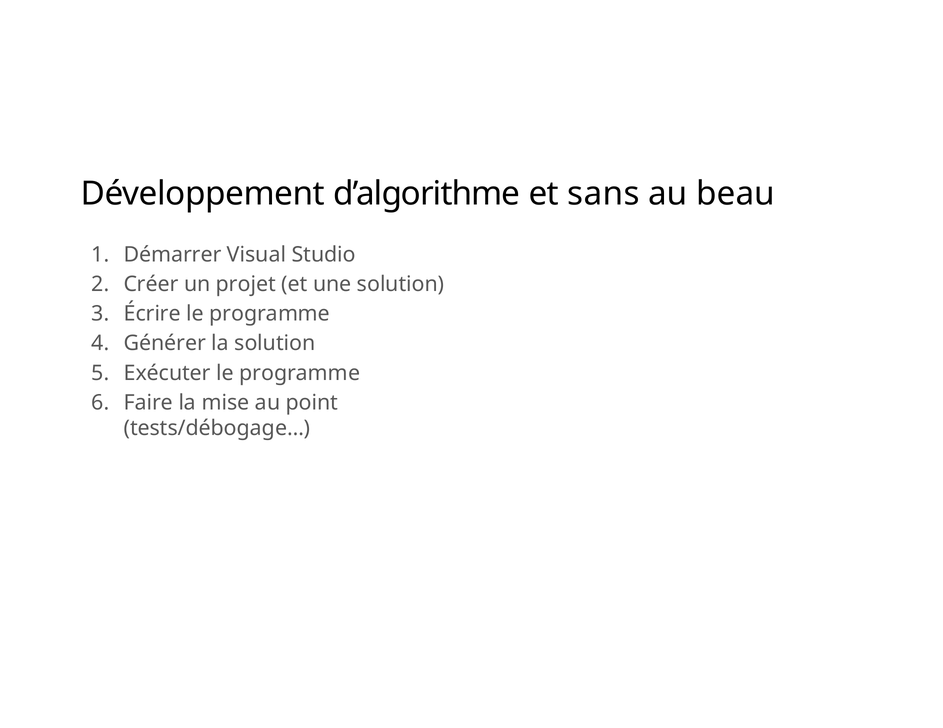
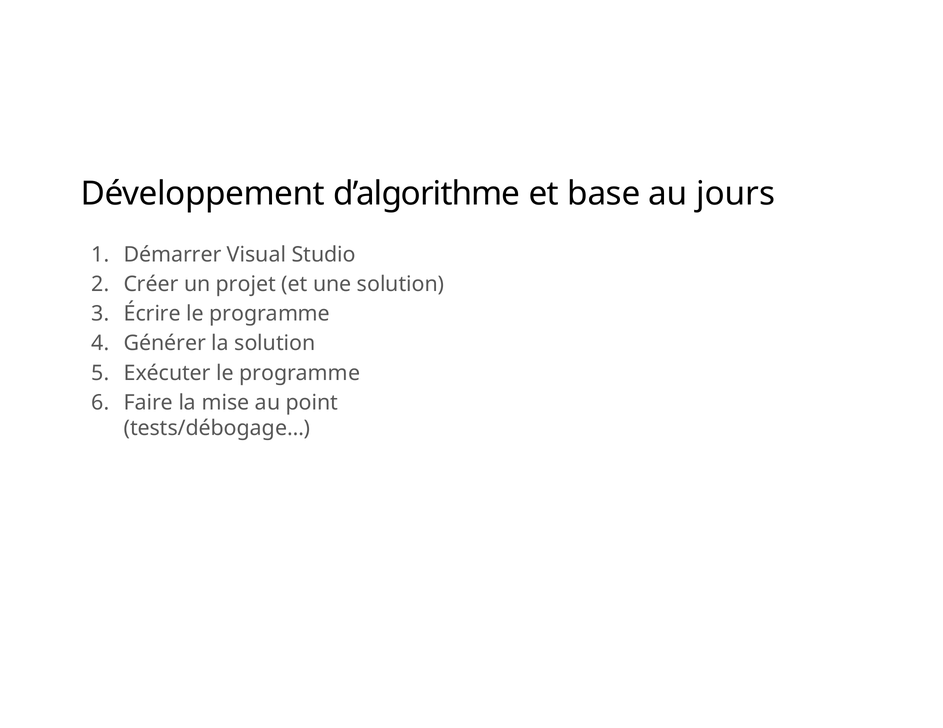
sans: sans -> base
beau: beau -> jours
